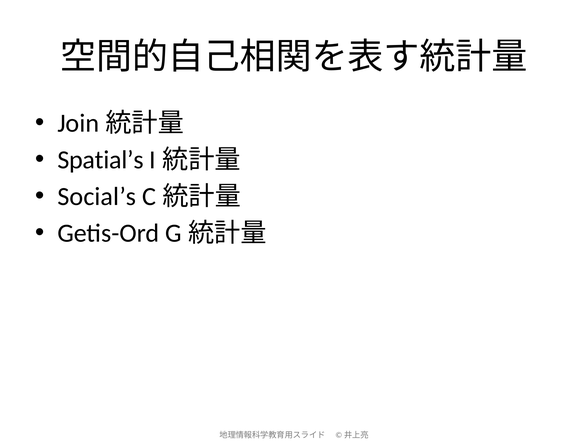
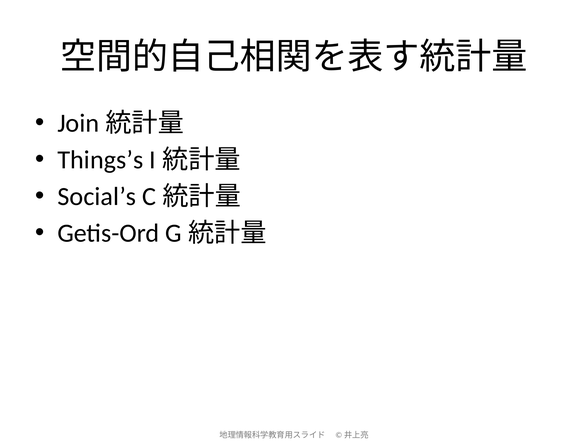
Spatial’s: Spatial’s -> Things’s
